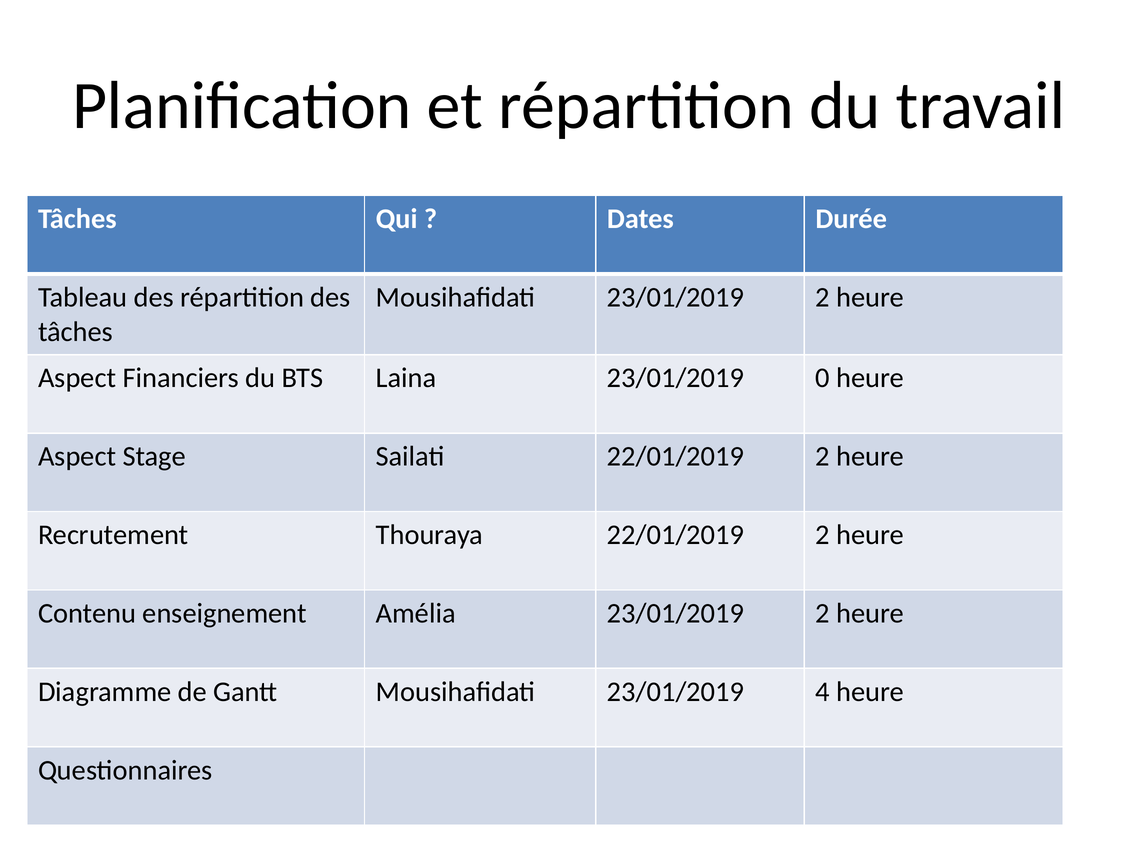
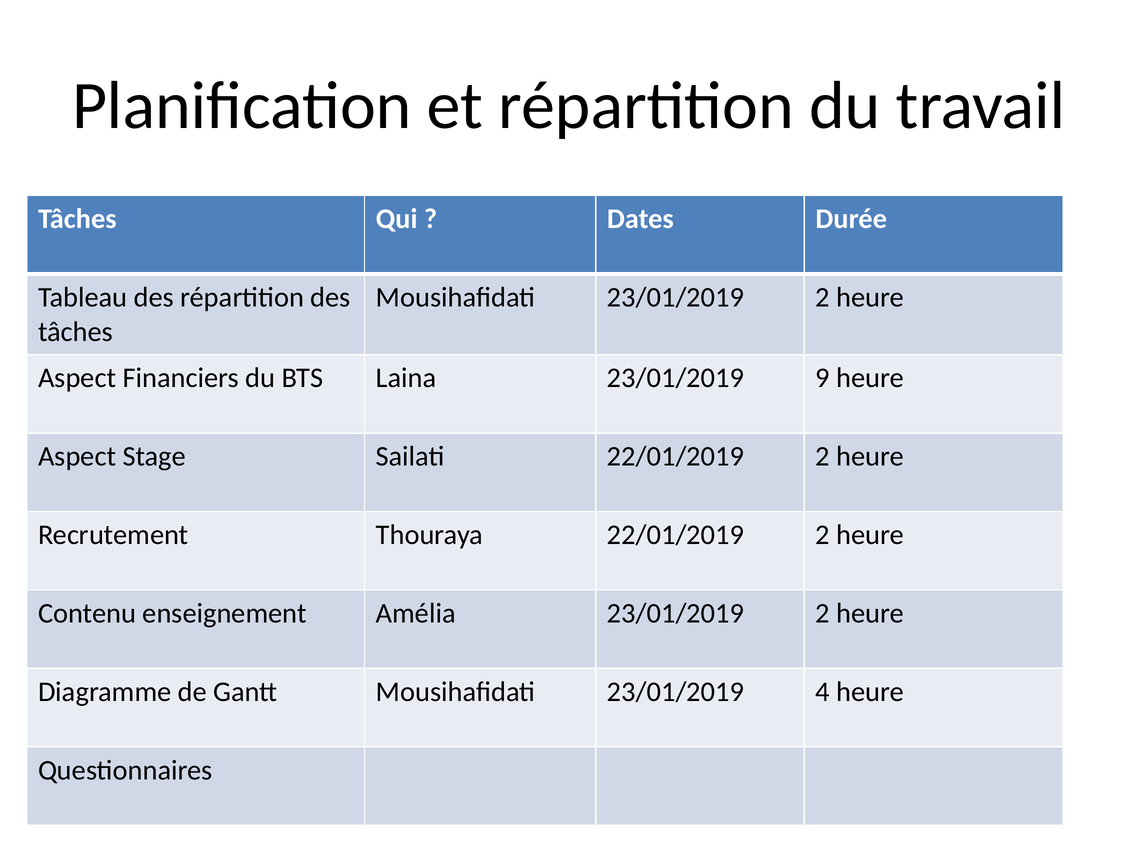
0: 0 -> 9
